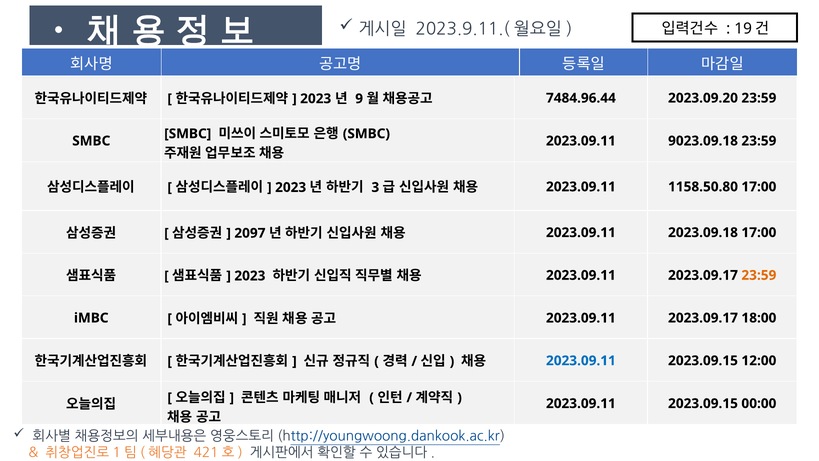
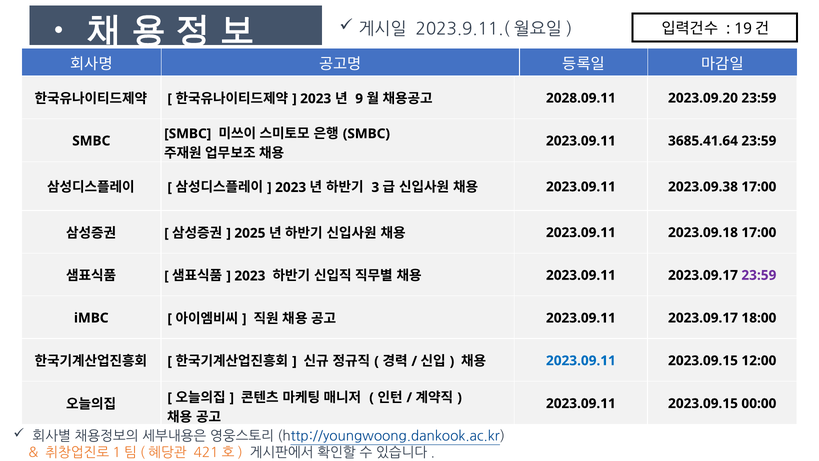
7484.96.44: 7484.96.44 -> 2028.09.11
9023.09.18: 9023.09.18 -> 3685.41.64
1158.50.80: 1158.50.80 -> 2023.09.38
2097: 2097 -> 2025
23:59 at (759, 275) colour: orange -> purple
